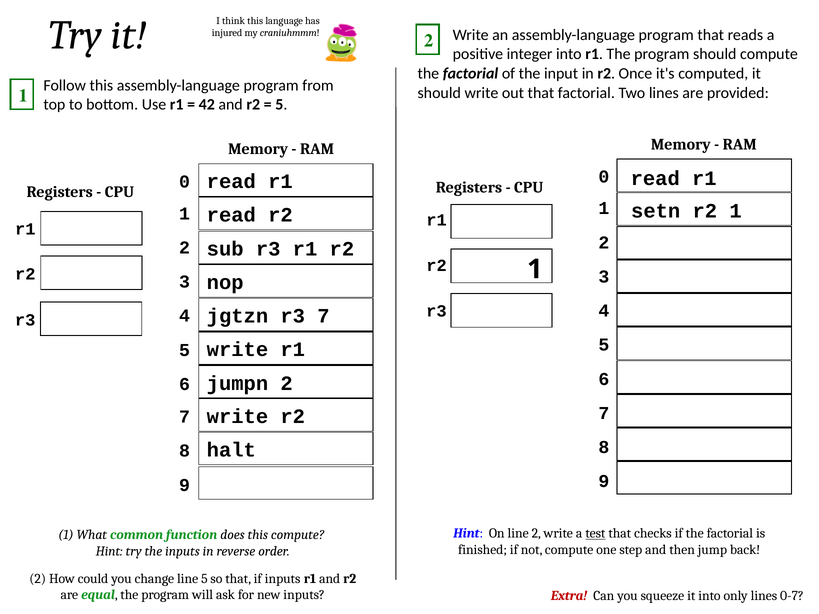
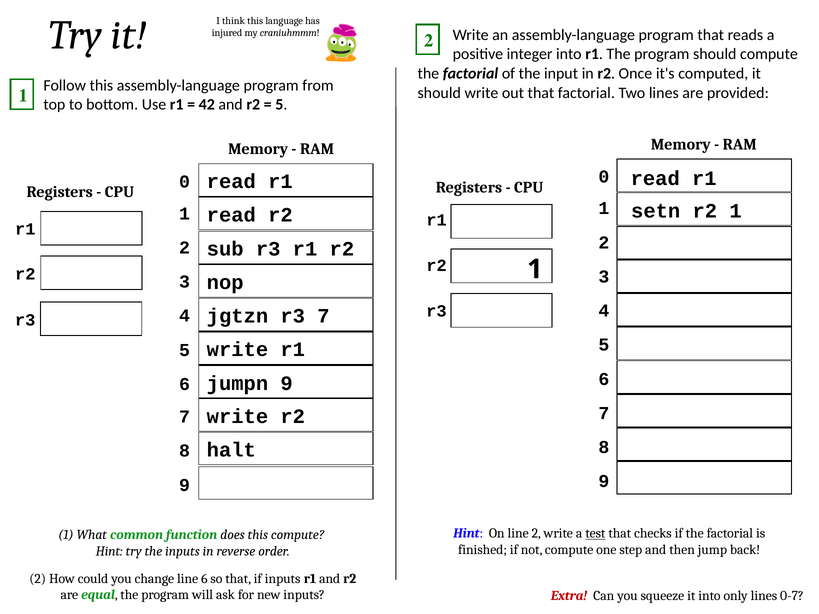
jumpn 2: 2 -> 9
line 5: 5 -> 6
